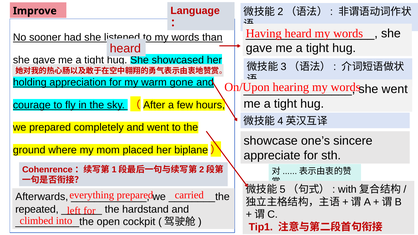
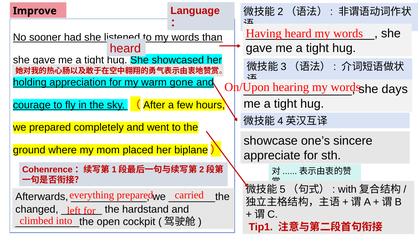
she went: went -> days
repeated: repeated -> changed
